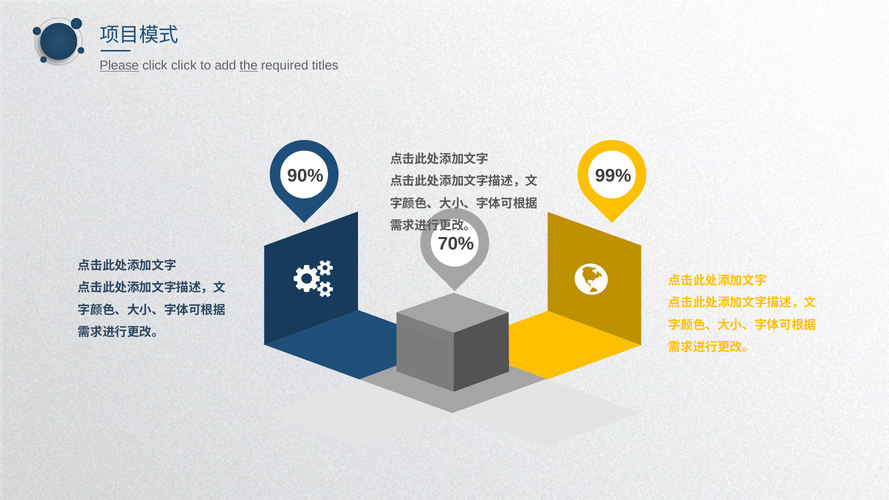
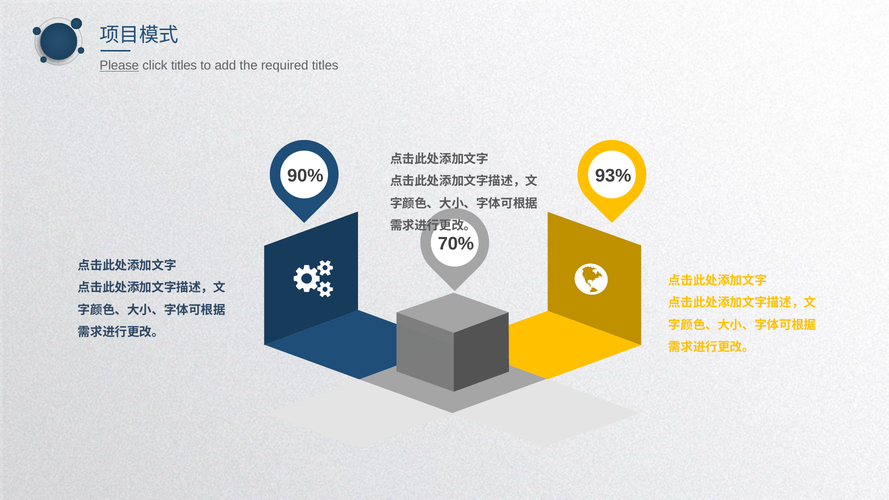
click click: click -> titles
the underline: present -> none
99%: 99% -> 93%
